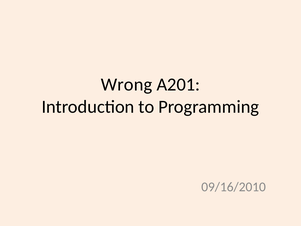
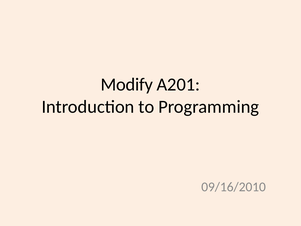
Wrong: Wrong -> Modify
